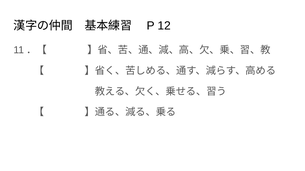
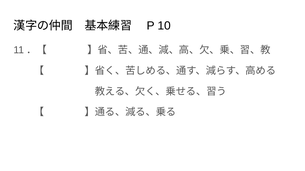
12: 12 -> 10
